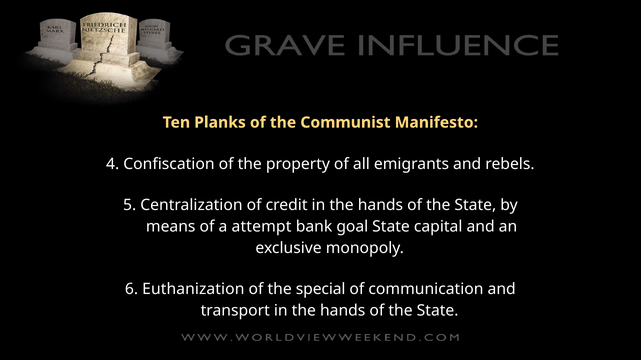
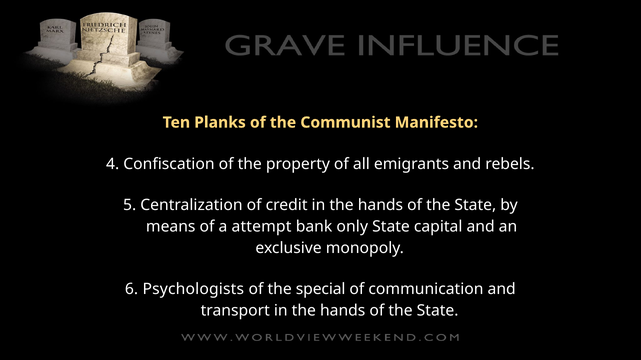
goal: goal -> only
Euthanization: Euthanization -> Psychologists
